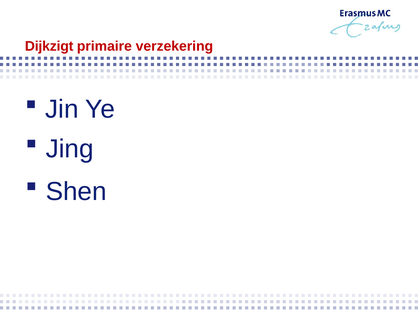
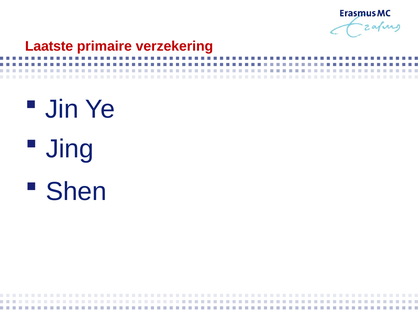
Dijkzigt: Dijkzigt -> Laatste
